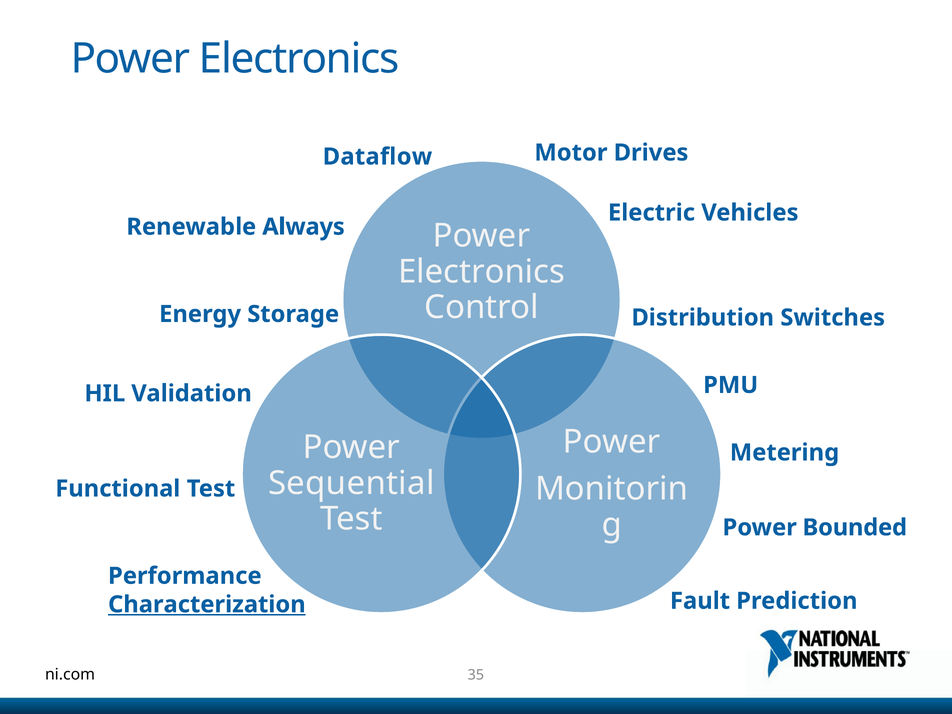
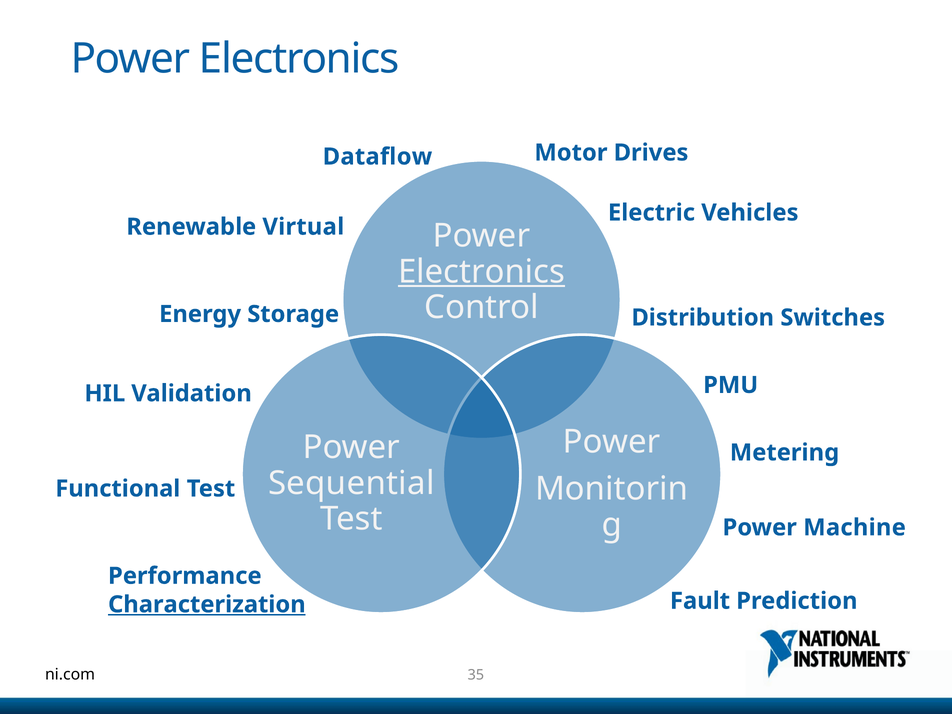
Always: Always -> Virtual
Electronics at (482, 272) underline: none -> present
Bounded: Bounded -> Machine
